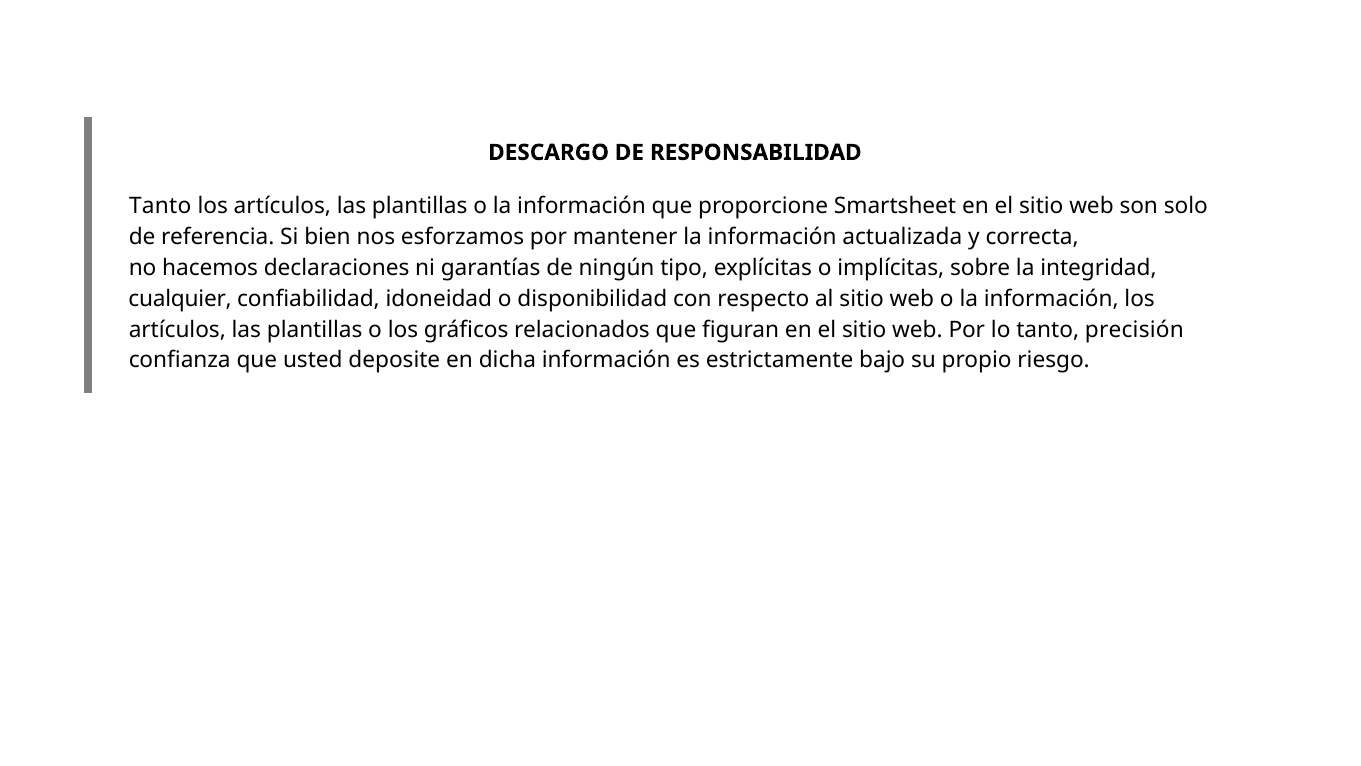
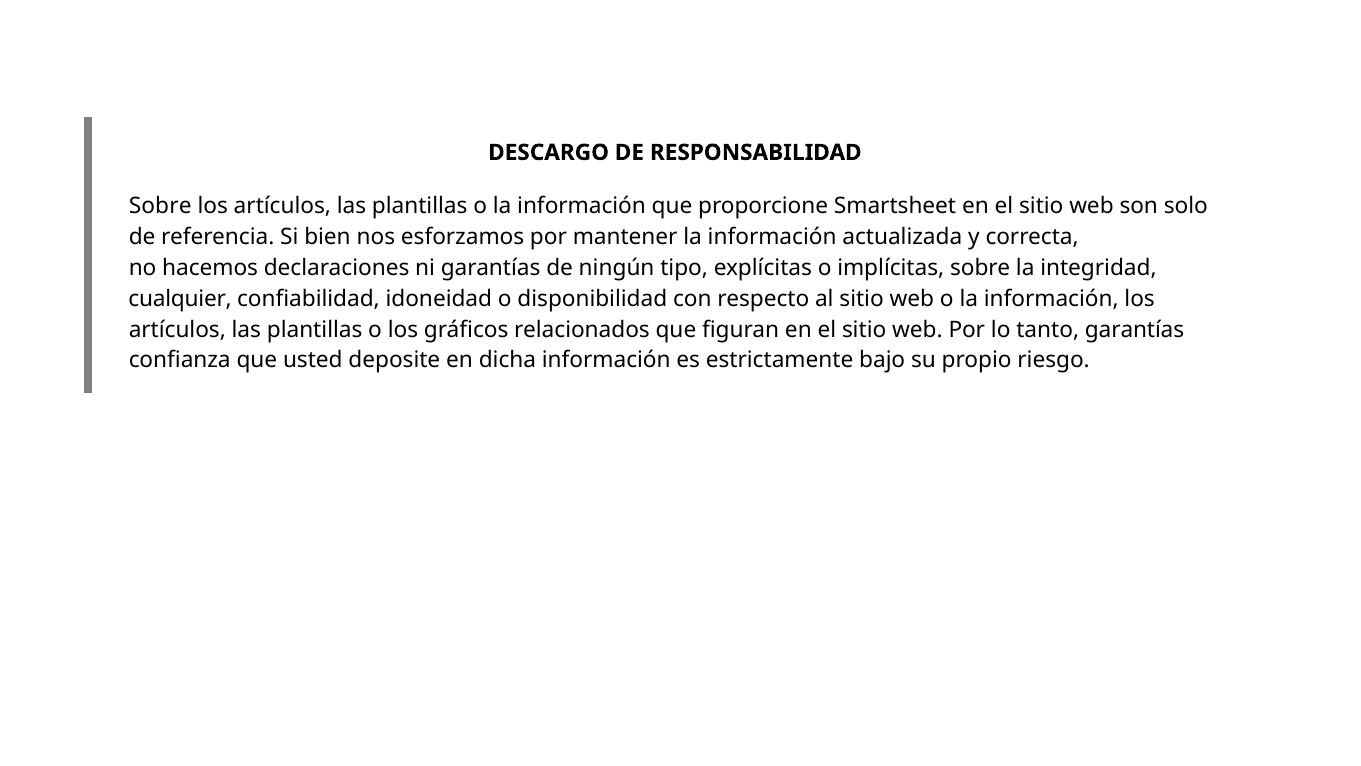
Tanto at (160, 206): Tanto -> Sobre
tanto precisión: precisión -> garantías
